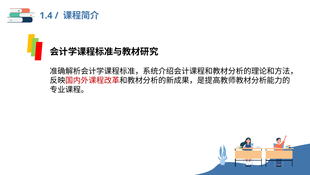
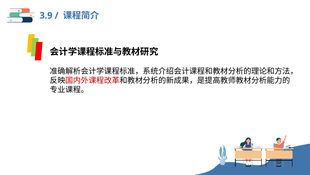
1.4: 1.4 -> 3.9
